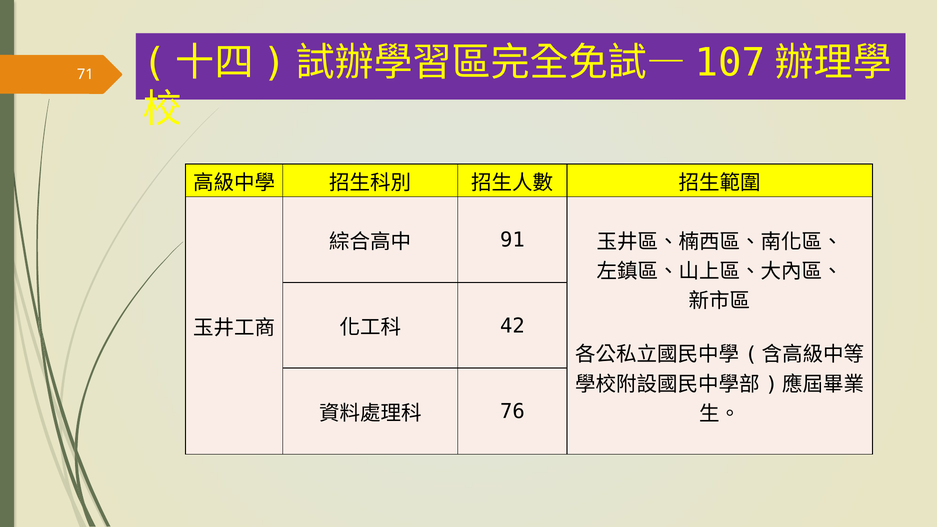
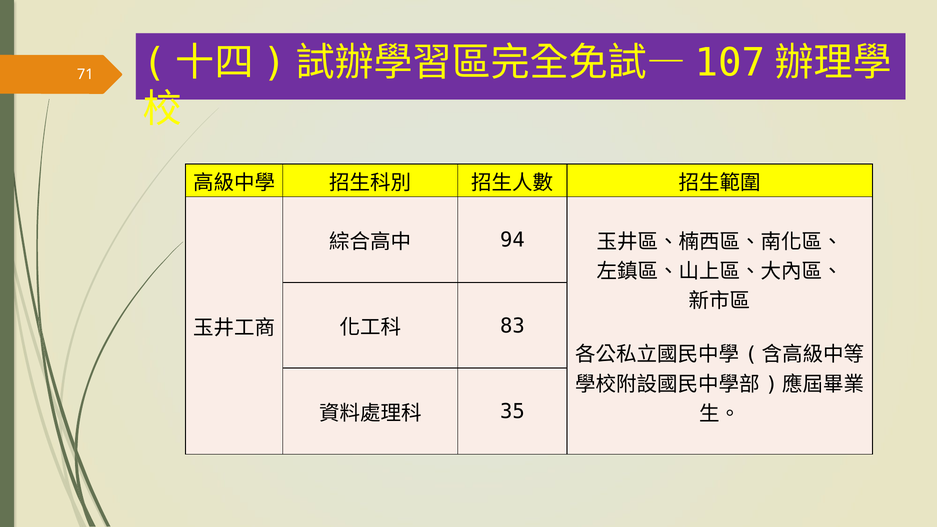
91: 91 -> 94
42: 42 -> 83
76: 76 -> 35
